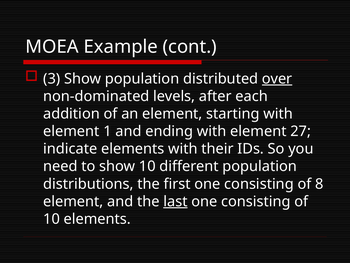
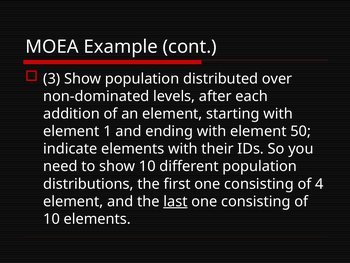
over underline: present -> none
27: 27 -> 50
8: 8 -> 4
